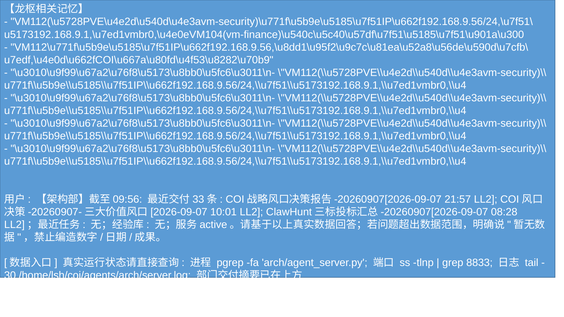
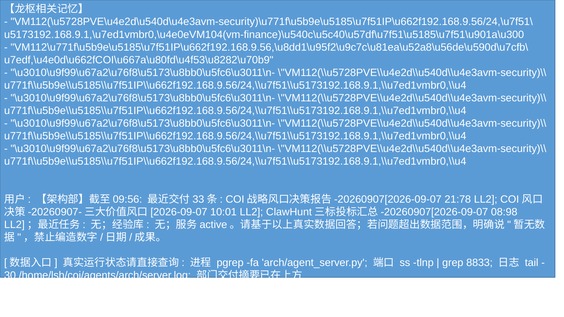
21:57: 21:57 -> 21:78
08:28: 08:28 -> 08:98
